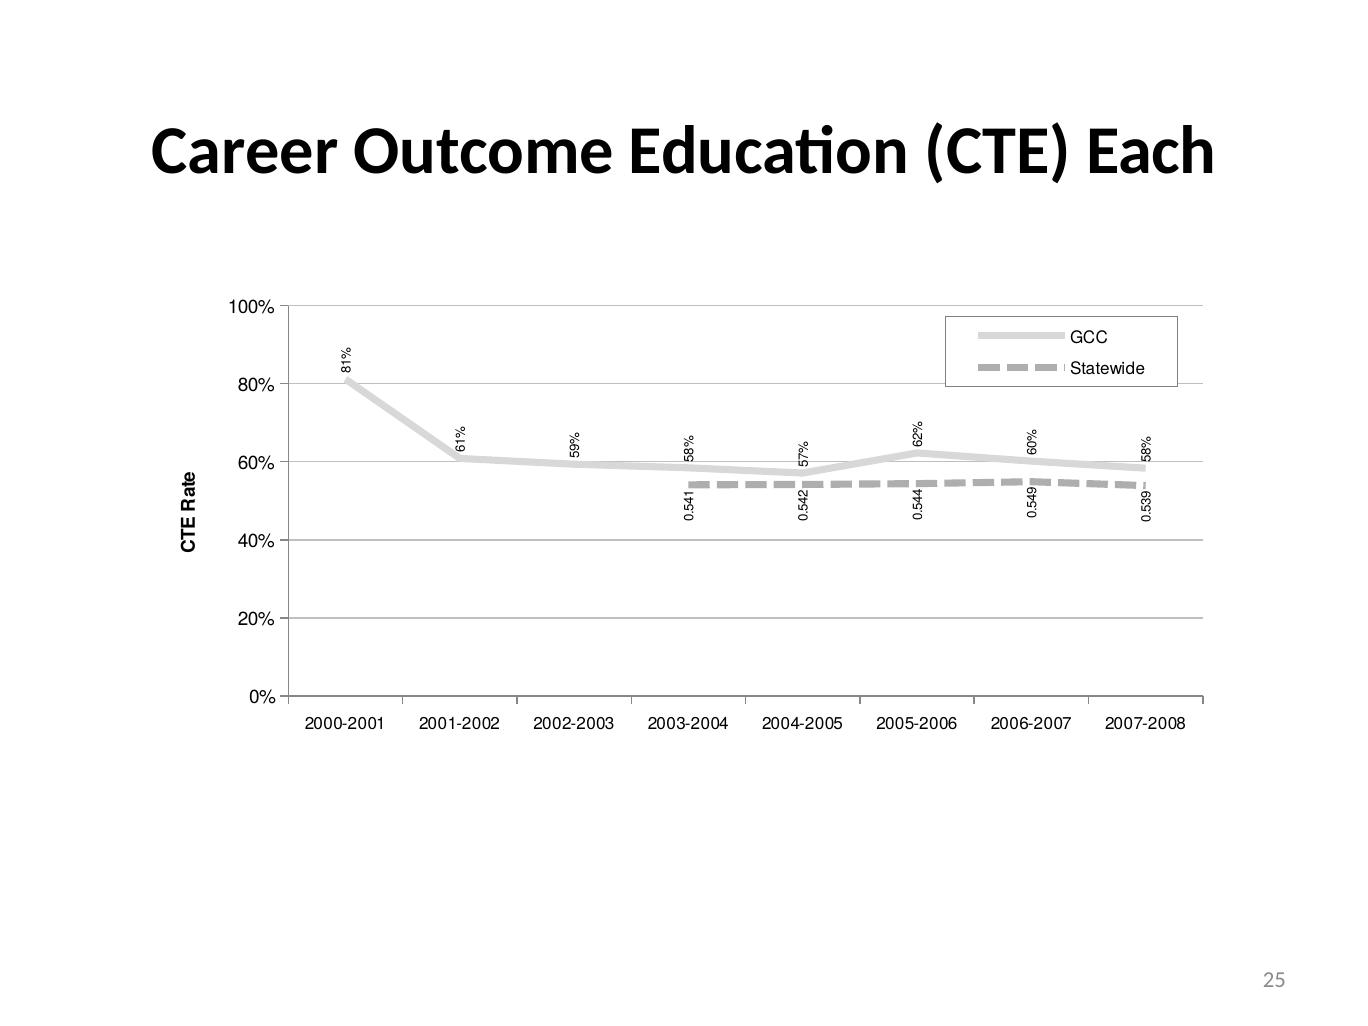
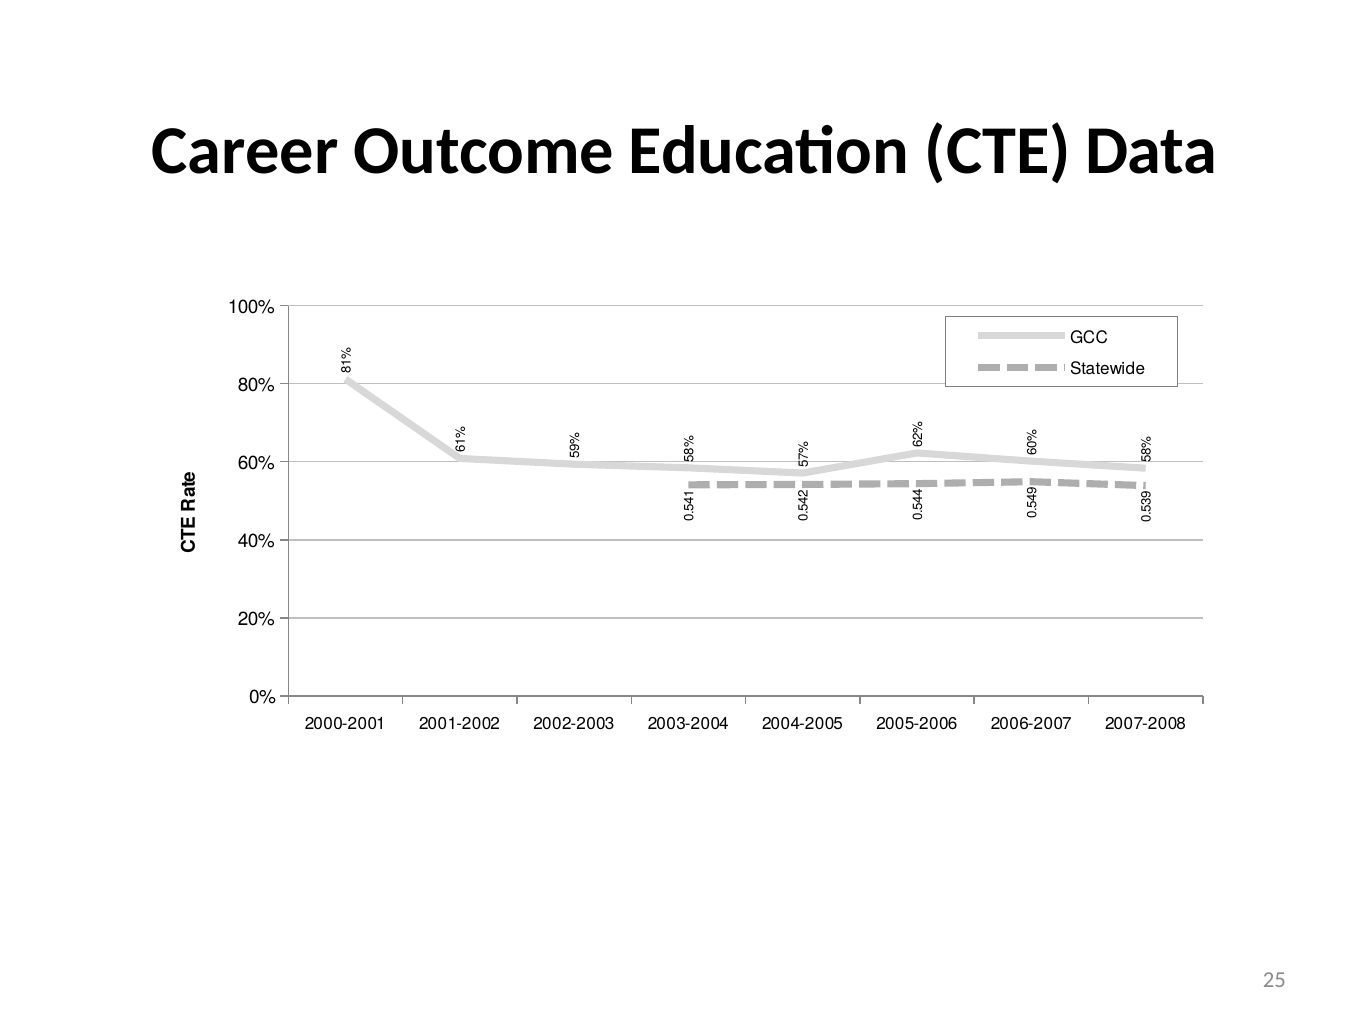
Each: Each -> Data
